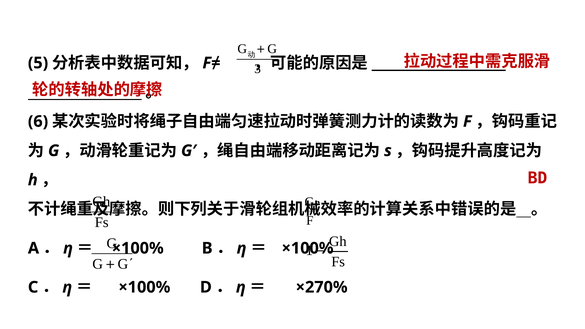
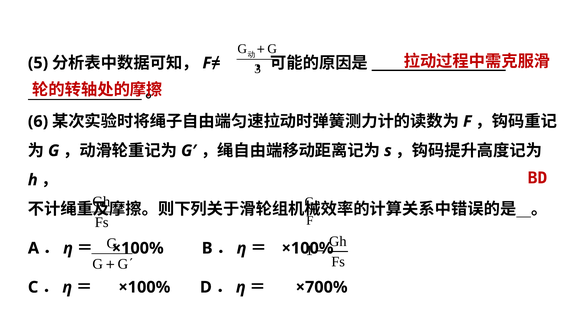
×270%: ×270% -> ×700%
